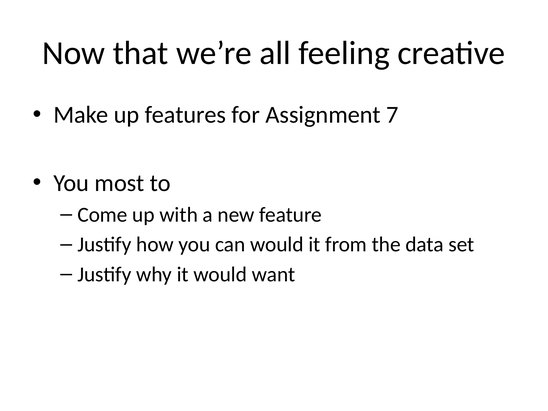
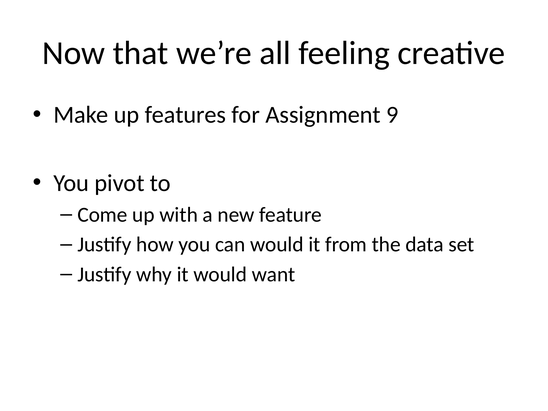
7: 7 -> 9
most: most -> pivot
